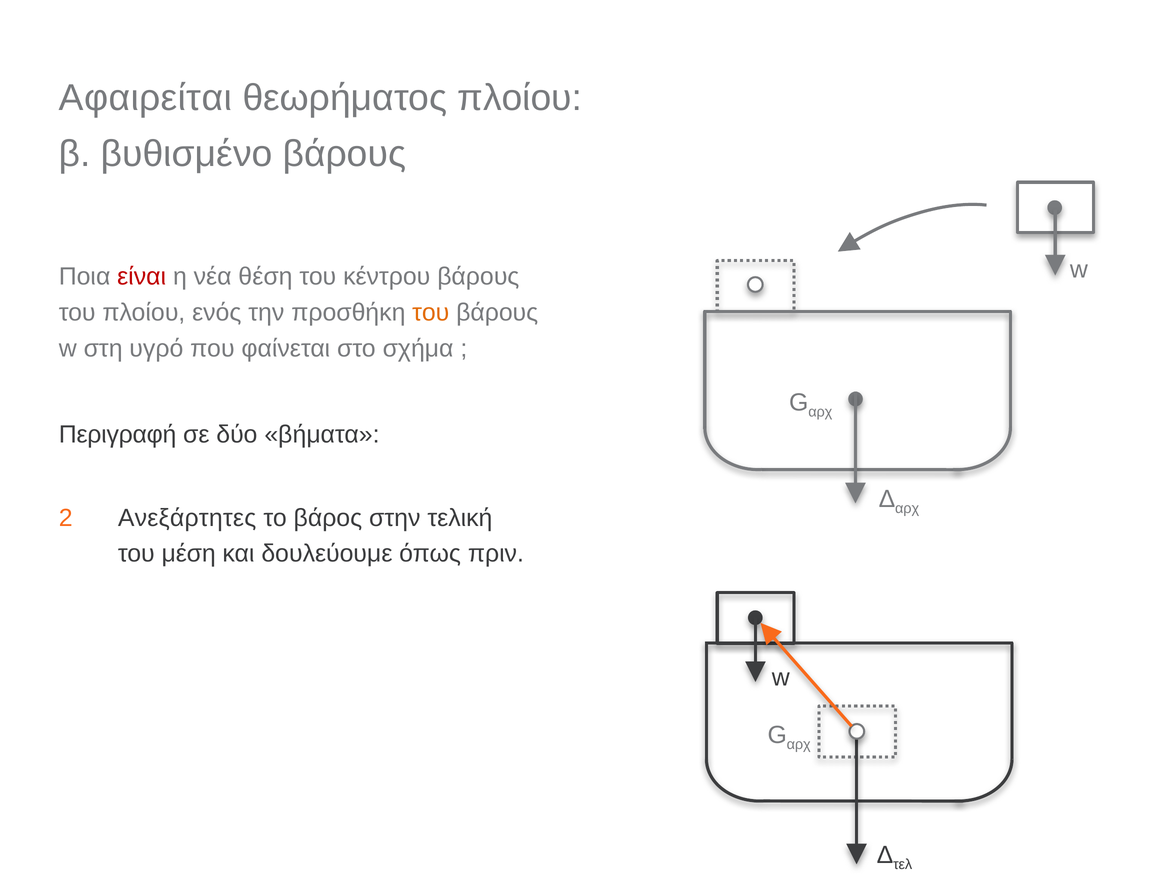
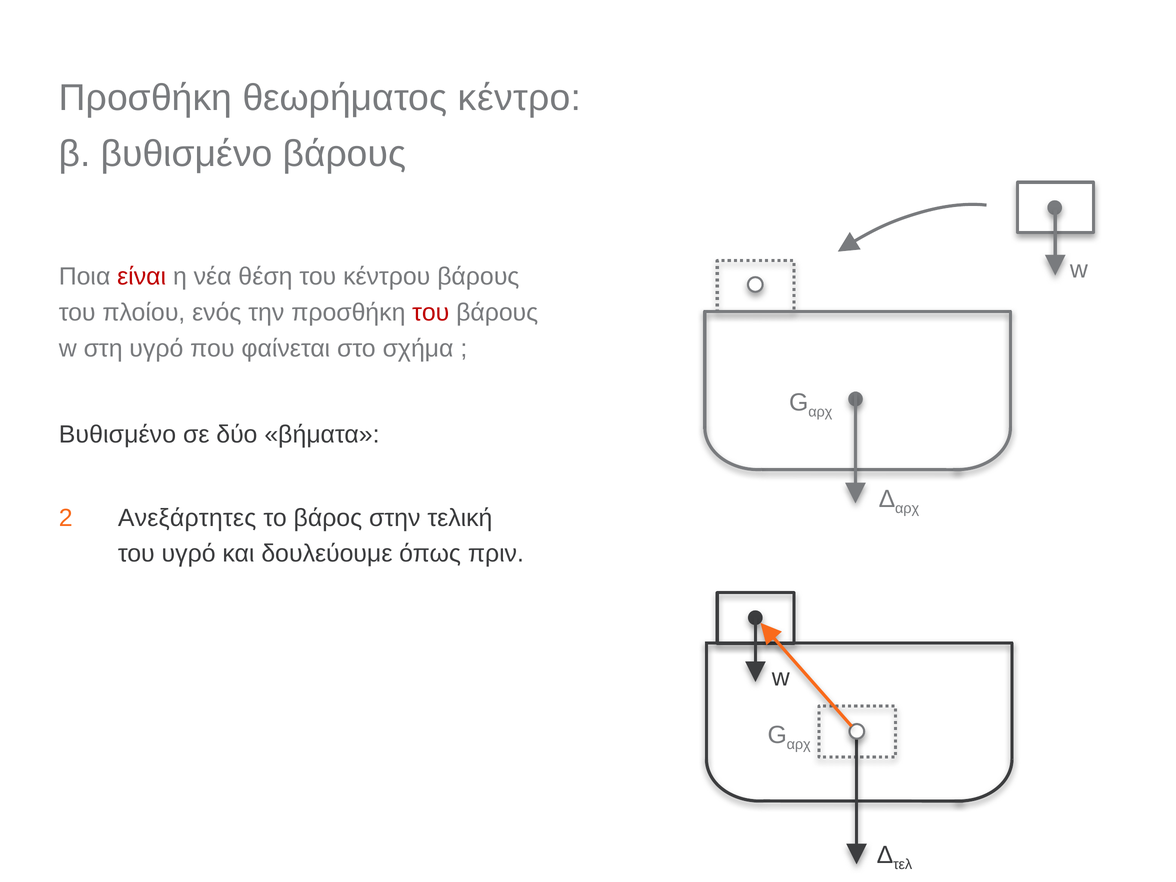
Αφαιρείται at (145, 98): Αφαιρείται -> Προσθήκη
θεωρήματος πλοίου: πλοίου -> κέντρο
του at (431, 313) colour: orange -> red
Περιγραφή at (118, 435): Περιγραφή -> Βυθισμένο
του μέση: μέση -> υγρό
